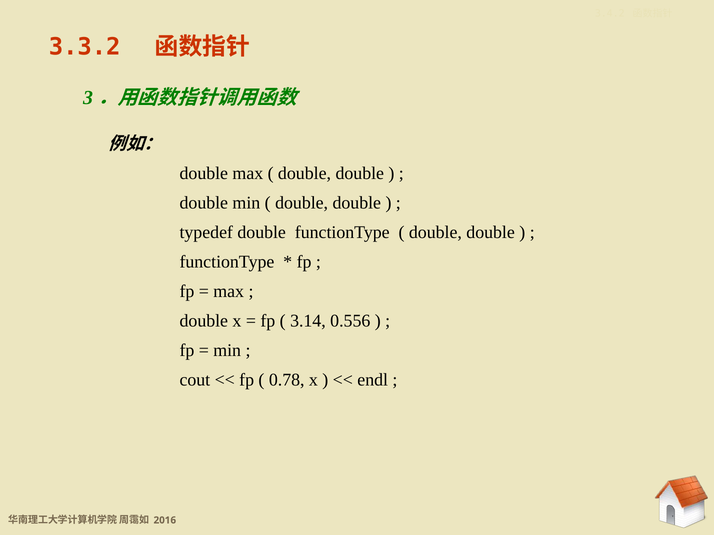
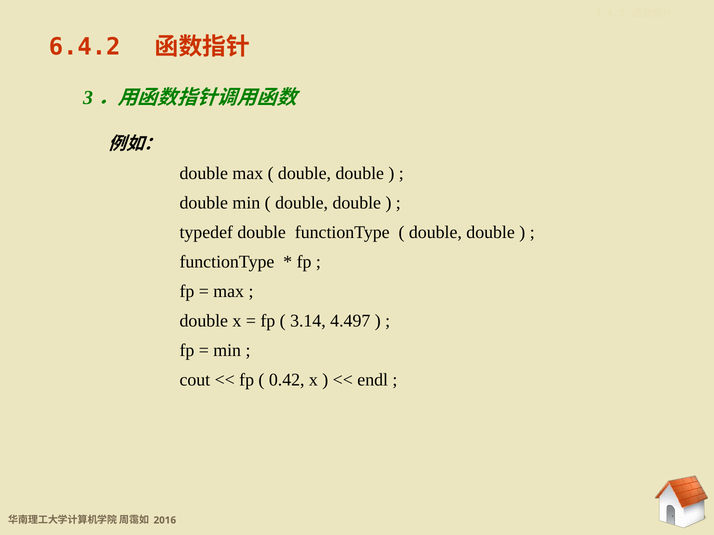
3.3.2: 3.3.2 -> 6.4.2
0.556: 0.556 -> 4.497
0.78: 0.78 -> 0.42
